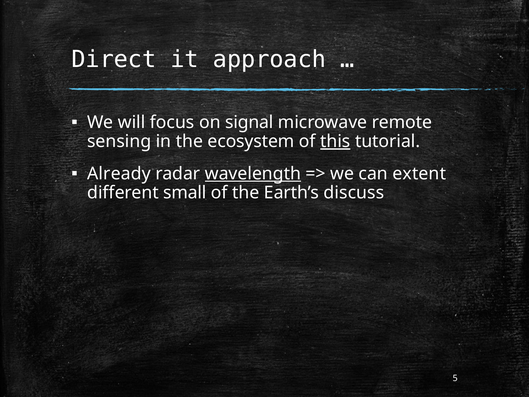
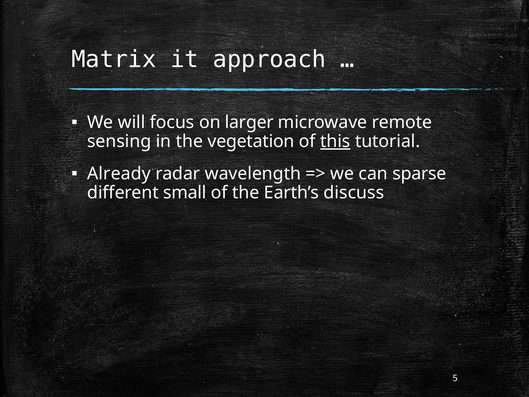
Direct: Direct -> Matrix
signal: signal -> larger
ecosystem: ecosystem -> vegetation
wavelength underline: present -> none
extent: extent -> sparse
